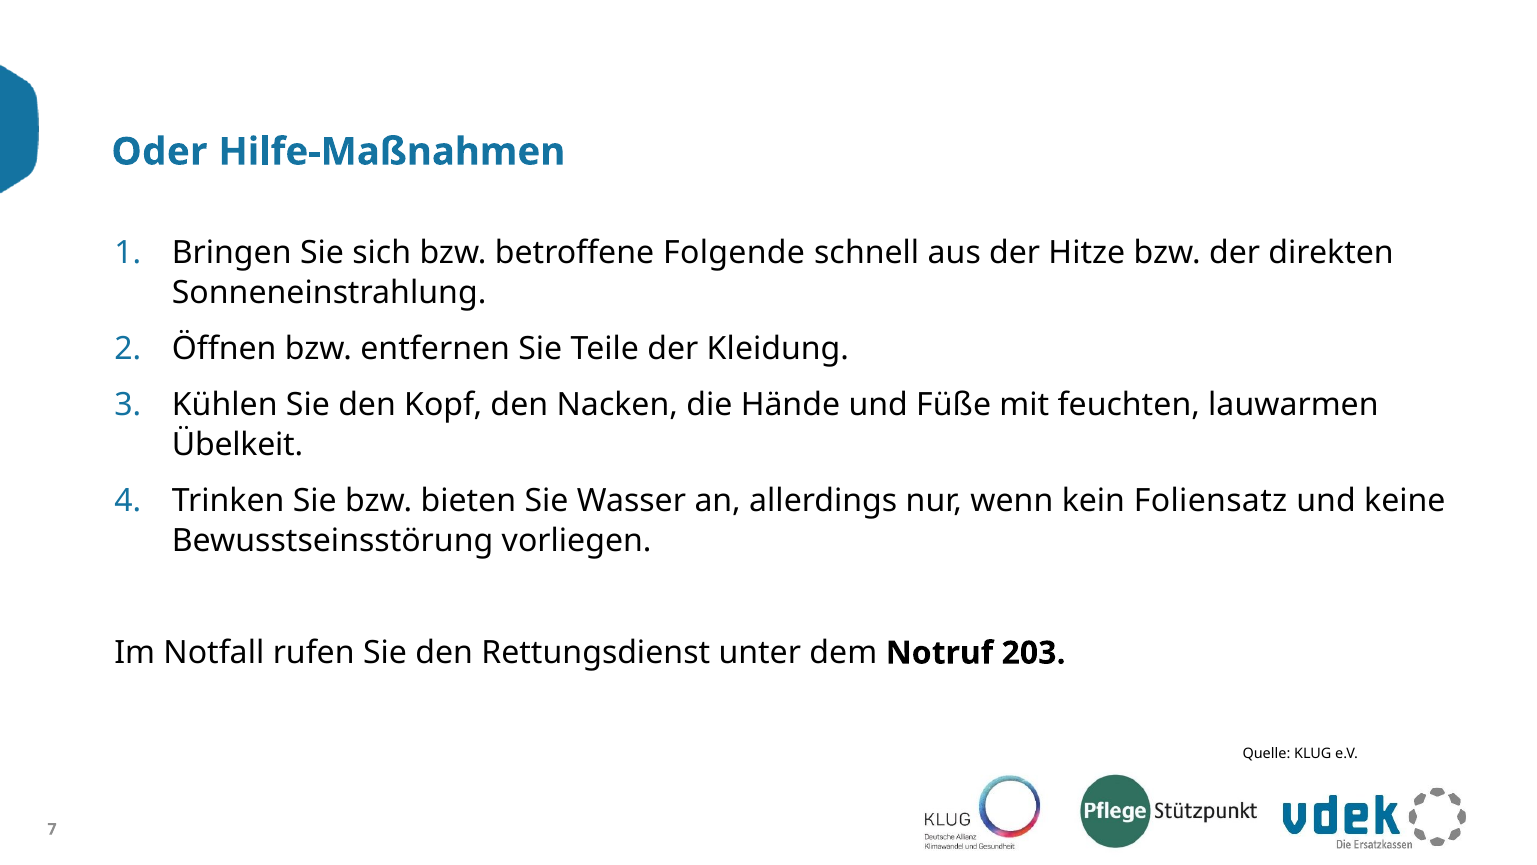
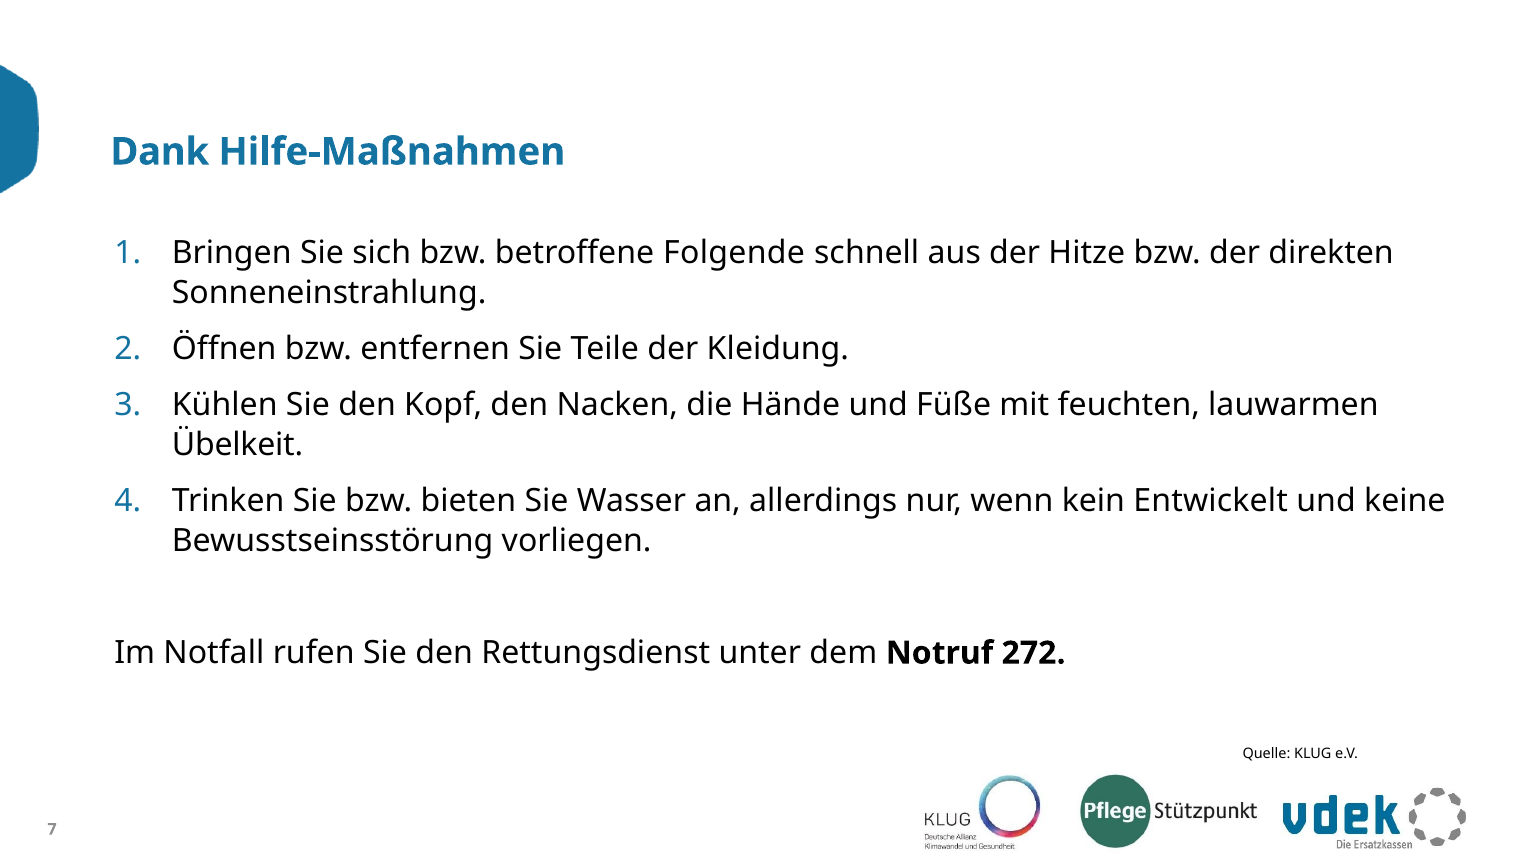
Oder: Oder -> Dank
Foliensatz: Foliensatz -> Entwickelt
203: 203 -> 272
